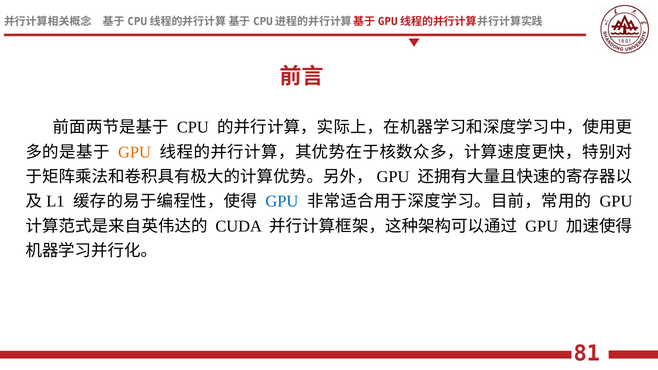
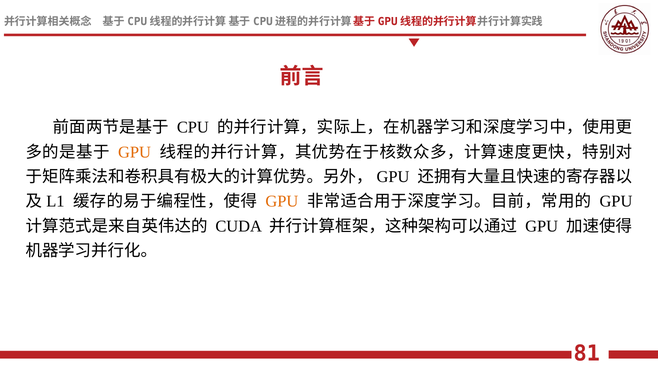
GPU at (282, 201) colour: blue -> orange
